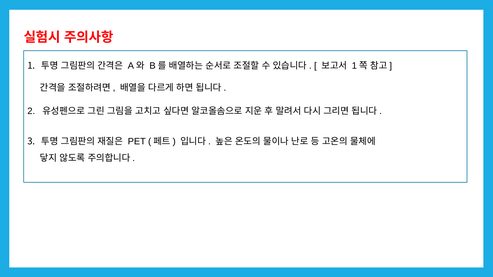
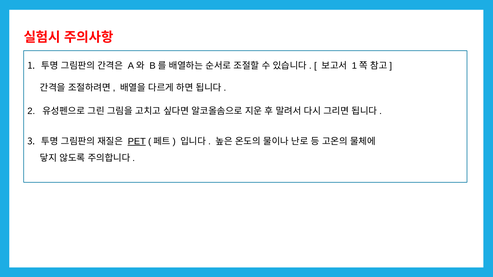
PET underline: none -> present
